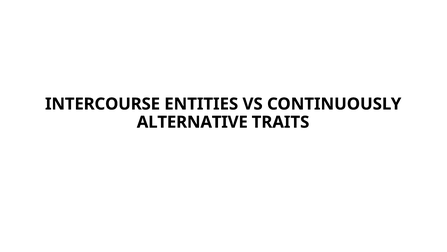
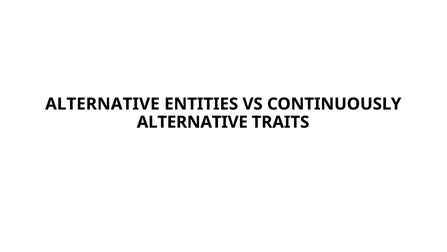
INTERCOURSE at (103, 104): INTERCOURSE -> ALTERNATIVE
